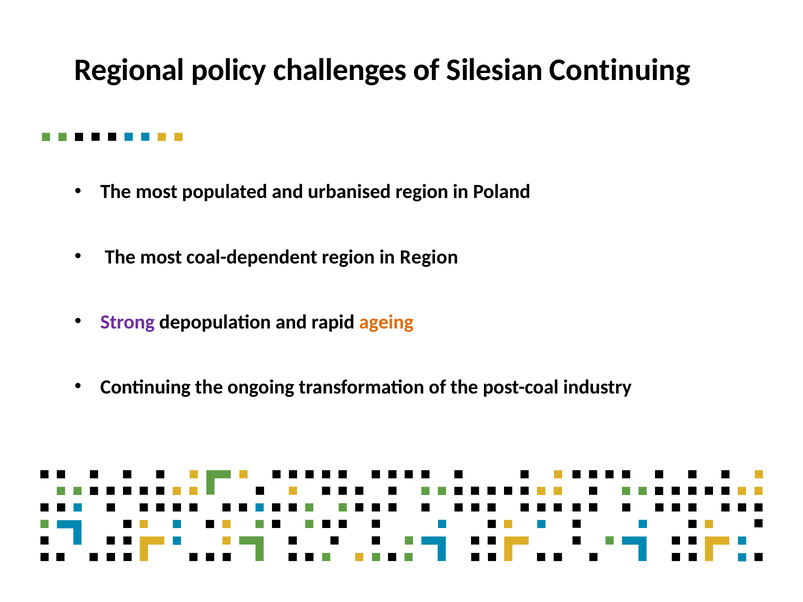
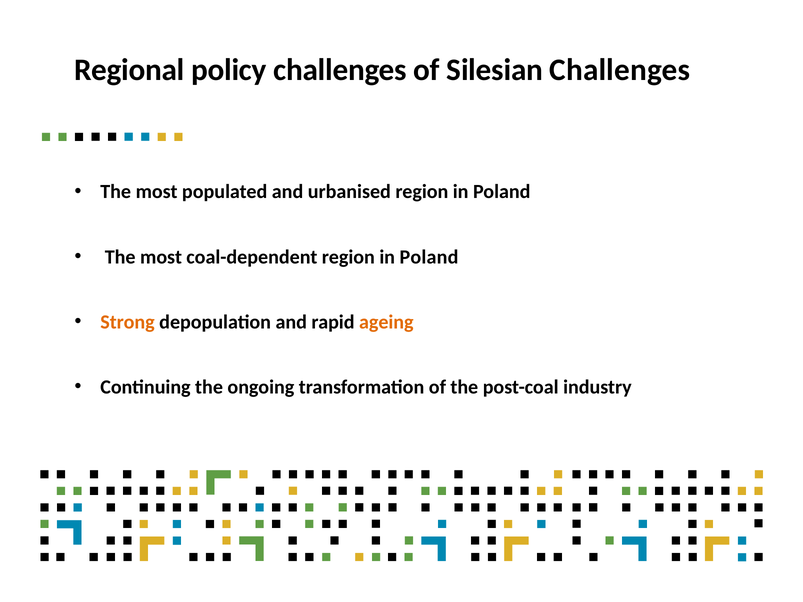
Silesian Continuing: Continuing -> Challenges
coal-dependent region in Region: Region -> Poland
Strong colour: purple -> orange
